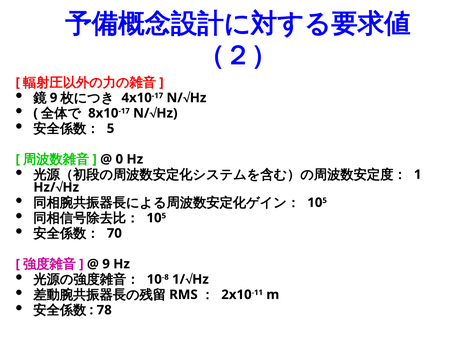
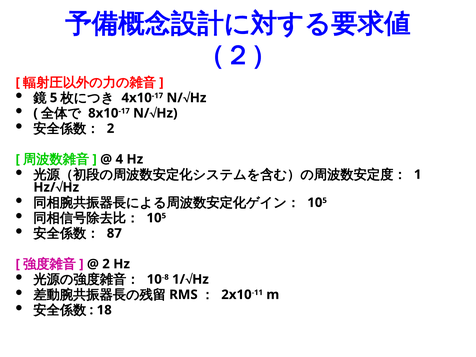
9 at (54, 98): 9 -> 5
5 at (111, 129): 5 -> 2
0: 0 -> 4
70: 70 -> 87
9 at (106, 264): 9 -> 2
78: 78 -> 18
